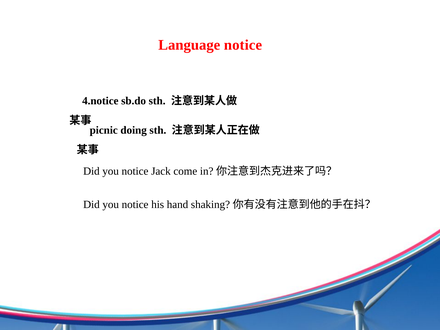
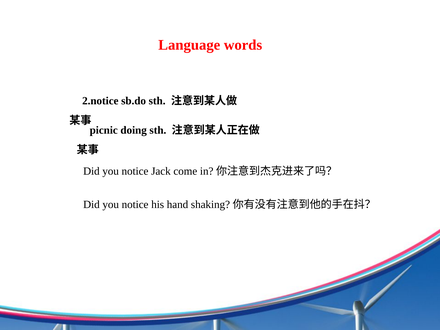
Language notice: notice -> words
4.notice: 4.notice -> 2.notice
